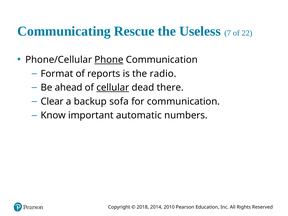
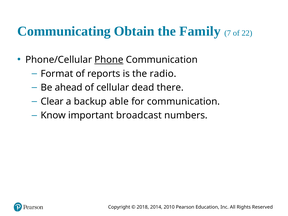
Rescue: Rescue -> Obtain
Useless: Useless -> Family
cellular underline: present -> none
sofa: sofa -> able
automatic: automatic -> broadcast
